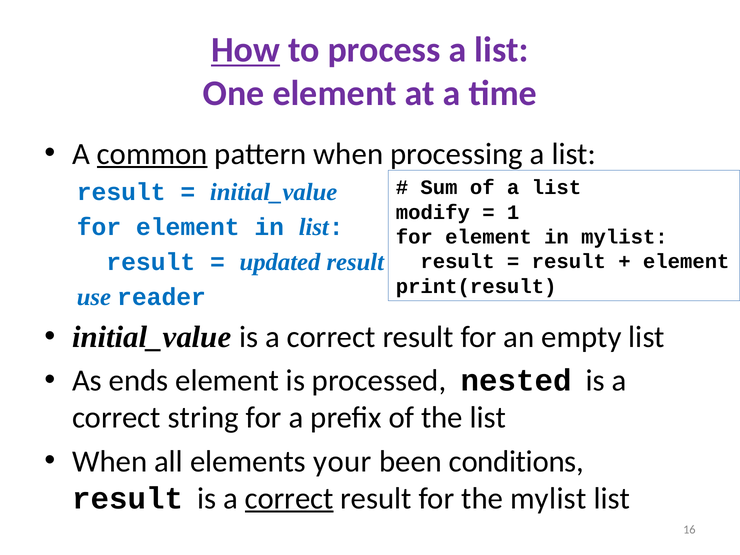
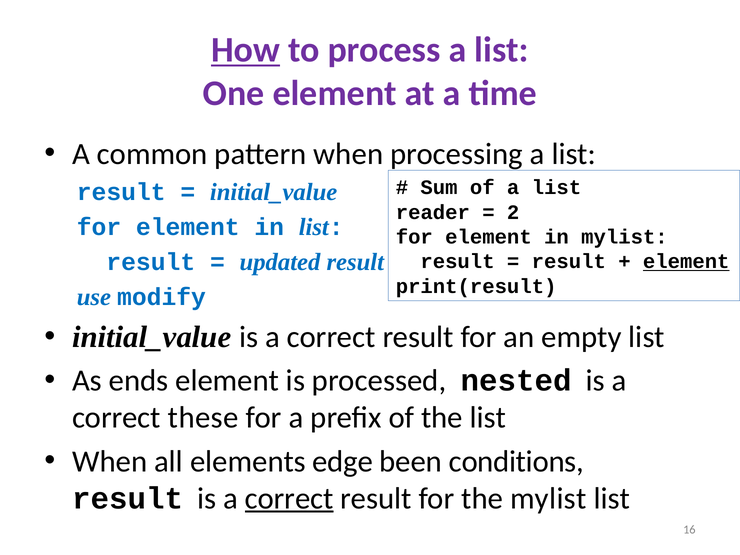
common underline: present -> none
modify: modify -> reader
1: 1 -> 2
element at (686, 262) underline: none -> present
reader: reader -> modify
string: string -> these
your: your -> edge
